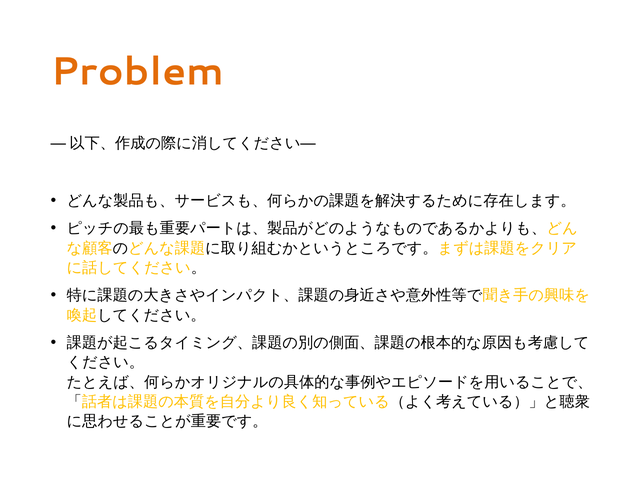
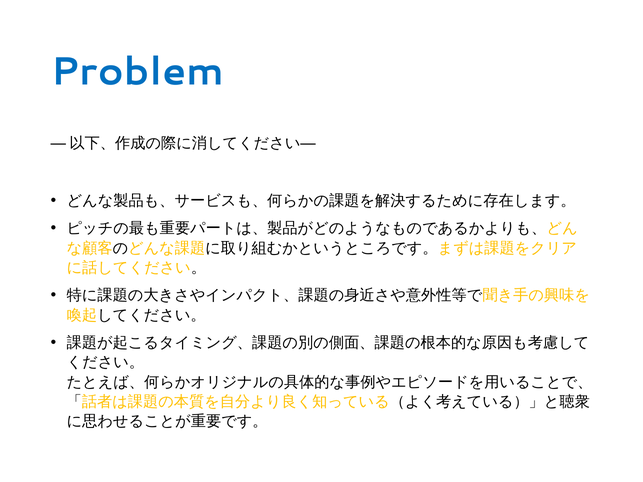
Problem colour: orange -> blue
